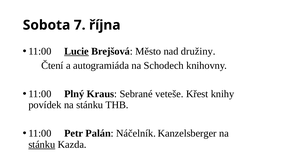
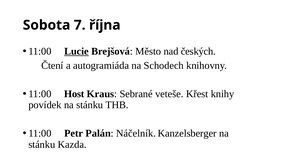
družiny: družiny -> českých
Plný: Plný -> Host
stánku at (42, 145) underline: present -> none
